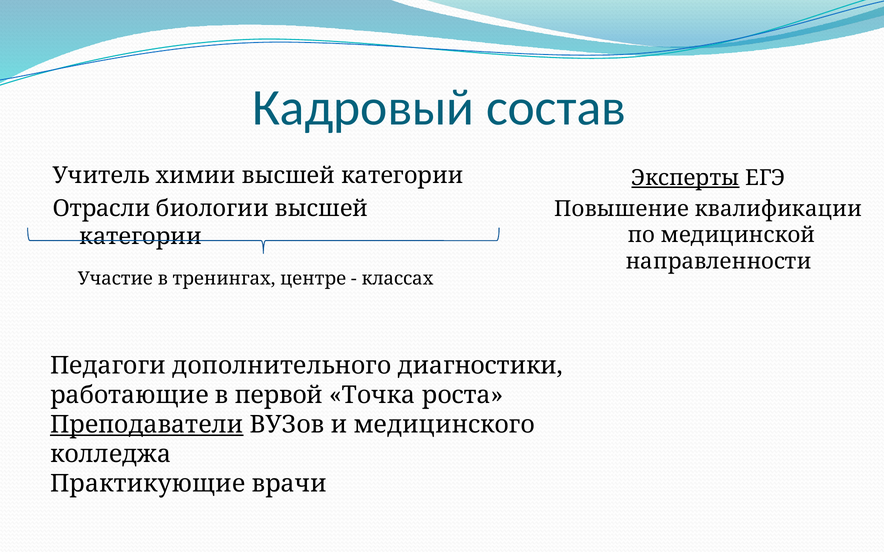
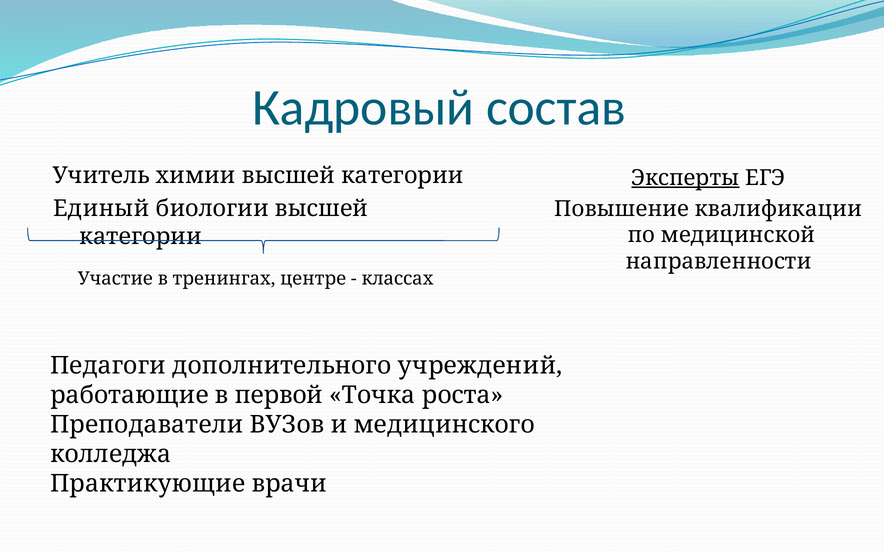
Отрасли: Отрасли -> Единый
диагностики: диагностики -> учреждений
Преподаватели underline: present -> none
